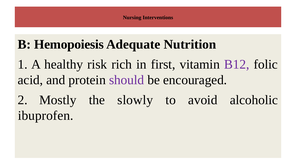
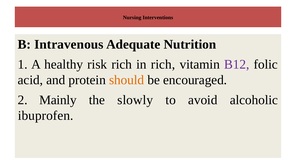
Hemopoiesis: Hemopoiesis -> Intravenous
in first: first -> rich
should colour: purple -> orange
Mostly: Mostly -> Mainly
